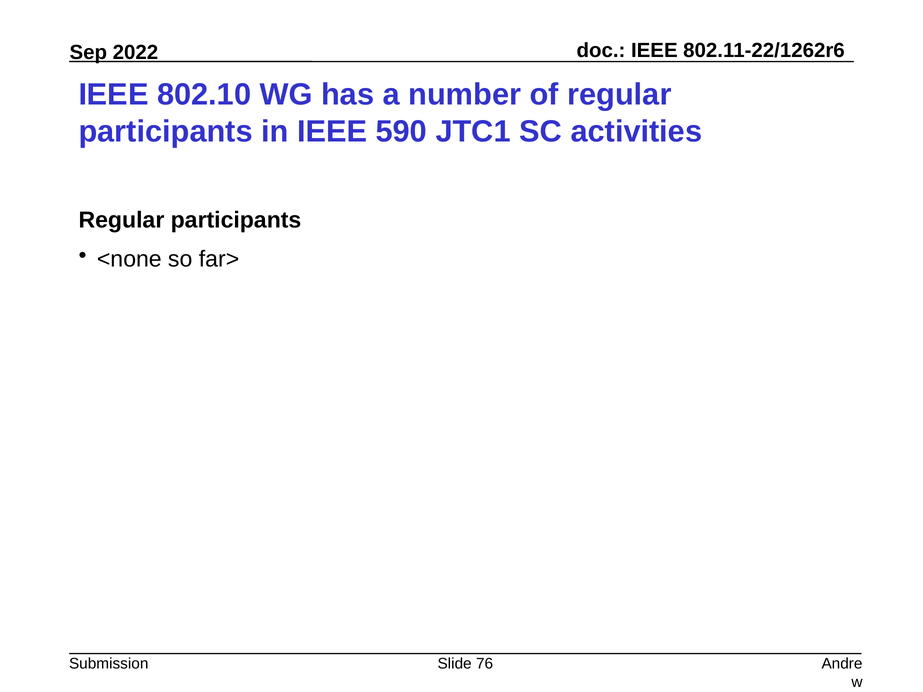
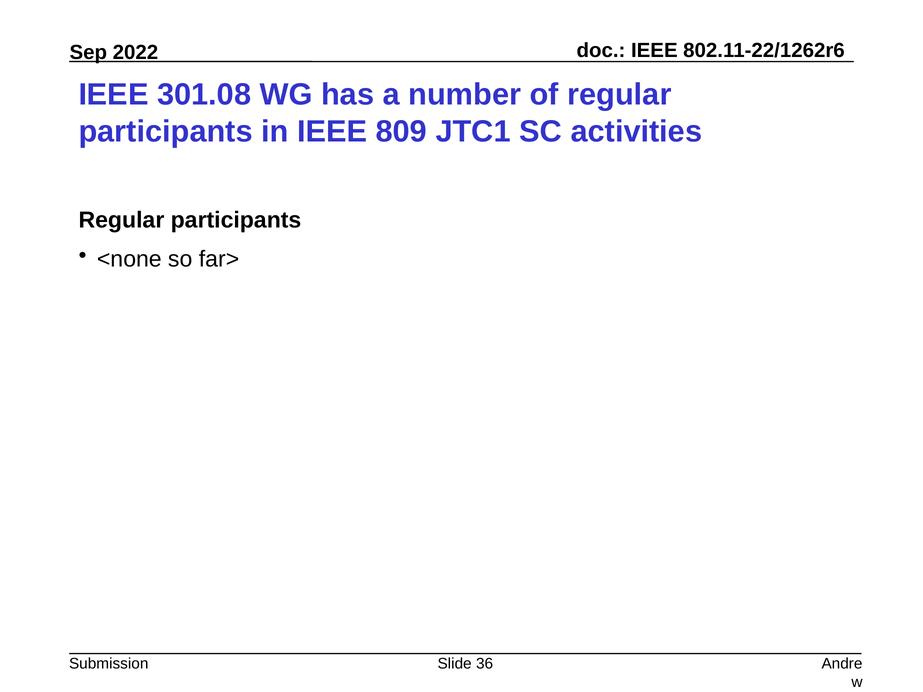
802.10: 802.10 -> 301.08
590: 590 -> 809
76: 76 -> 36
